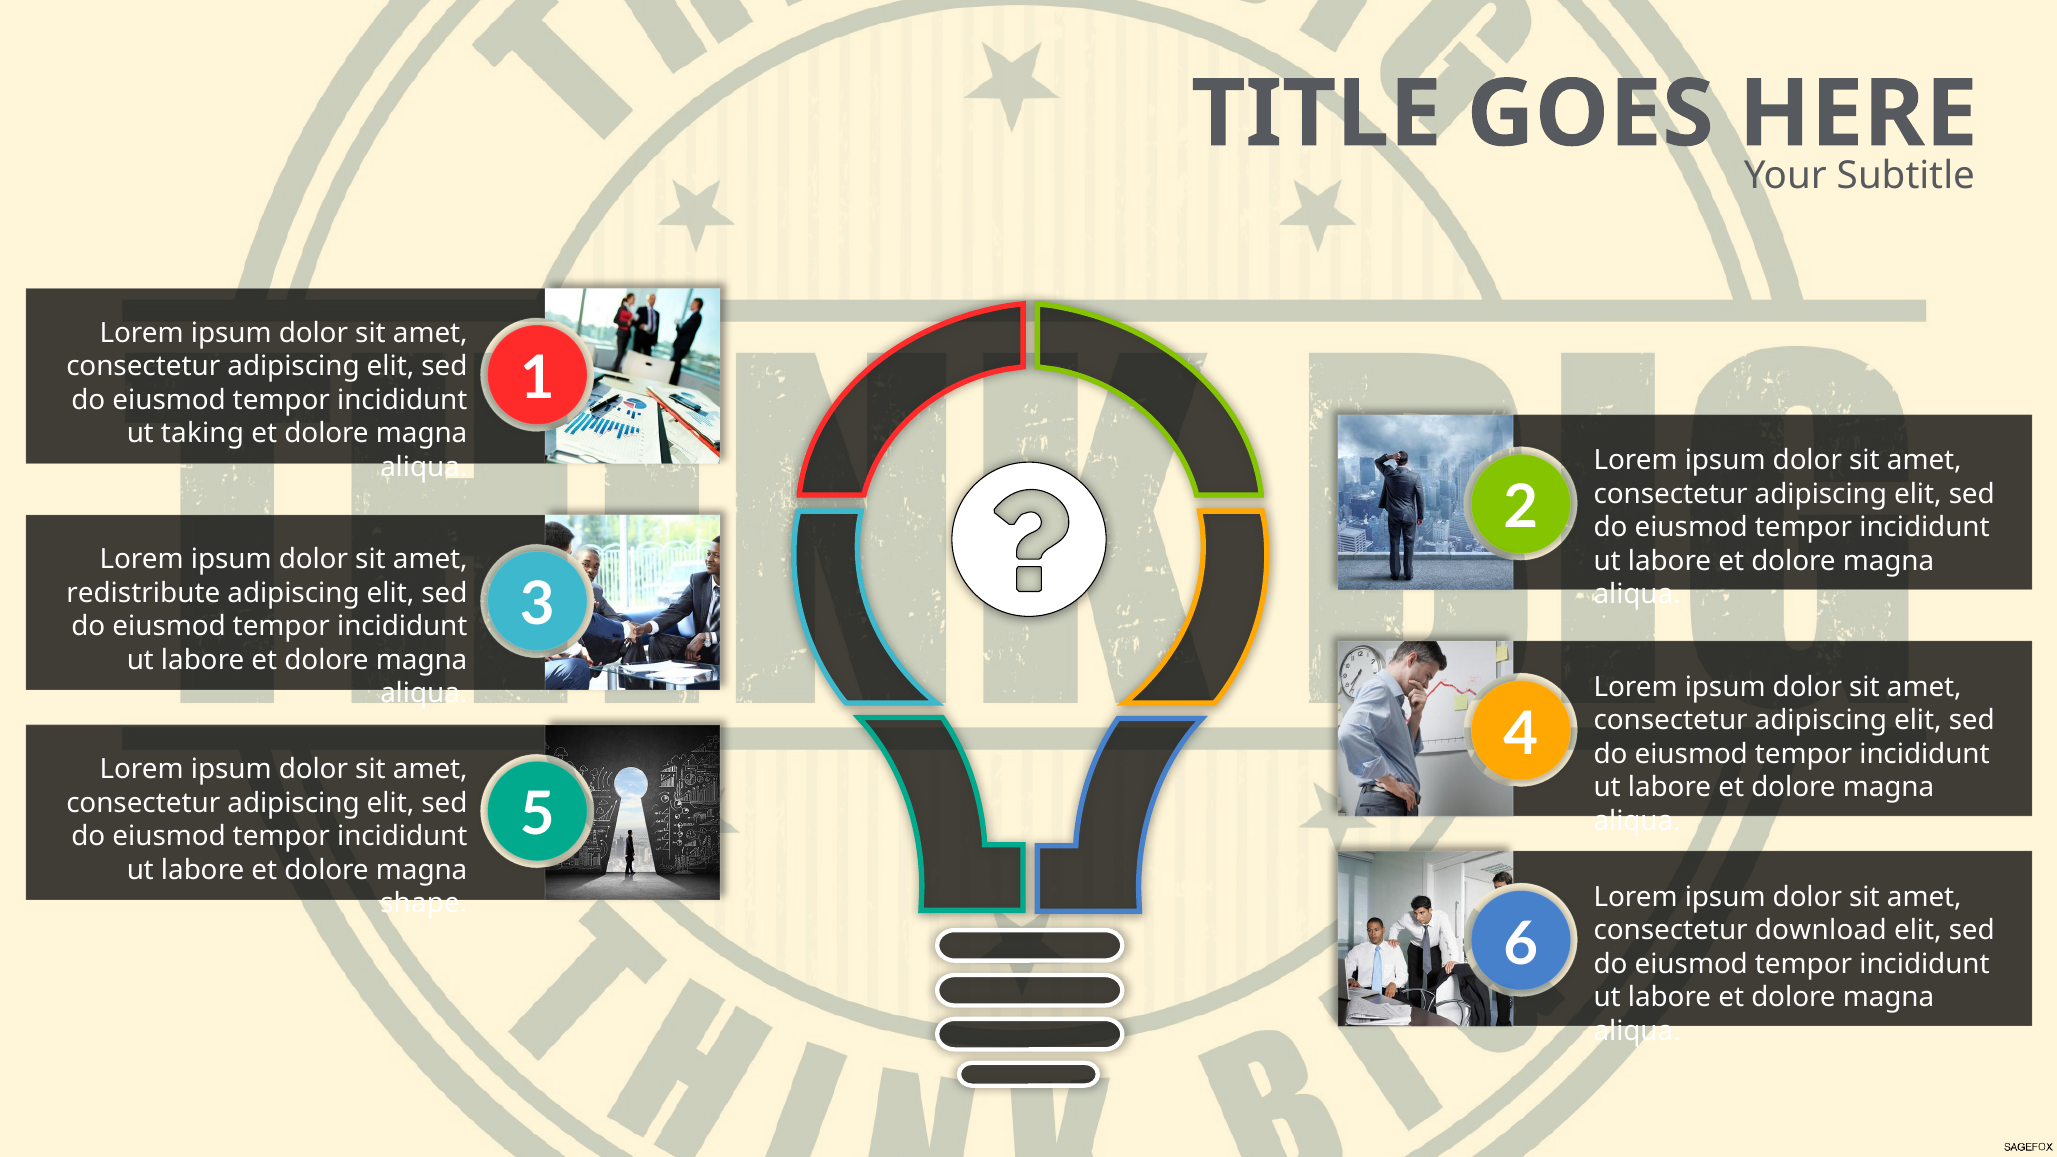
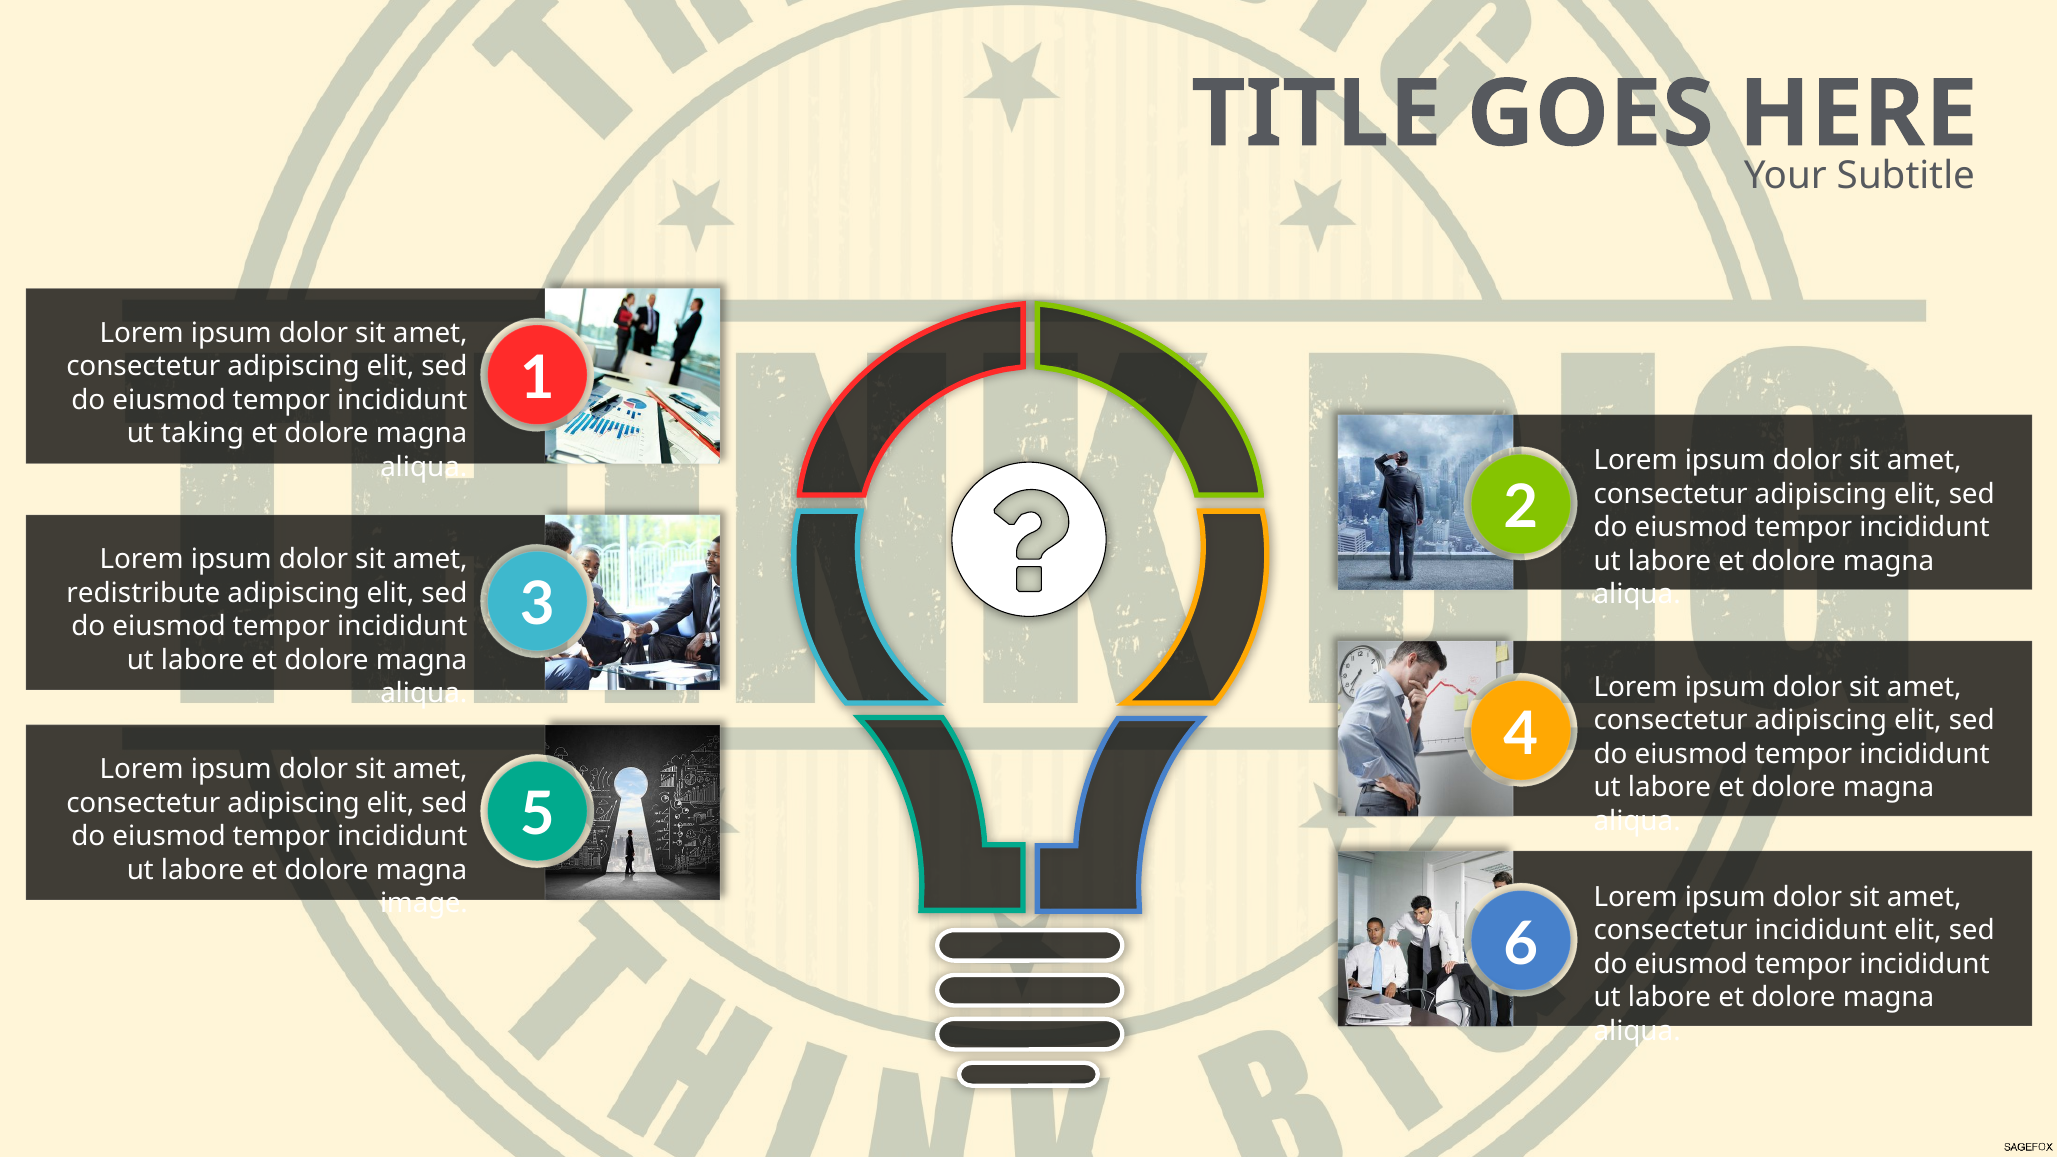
shape: shape -> image
consectetur download: download -> incididunt
